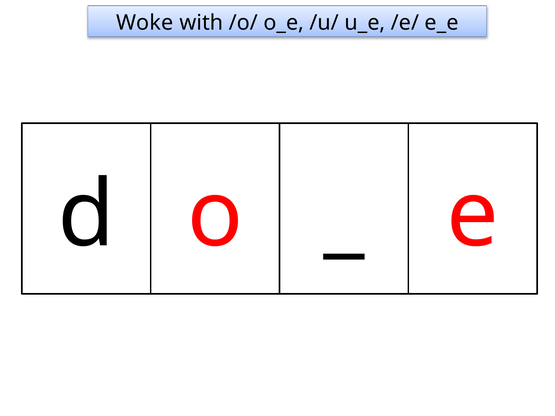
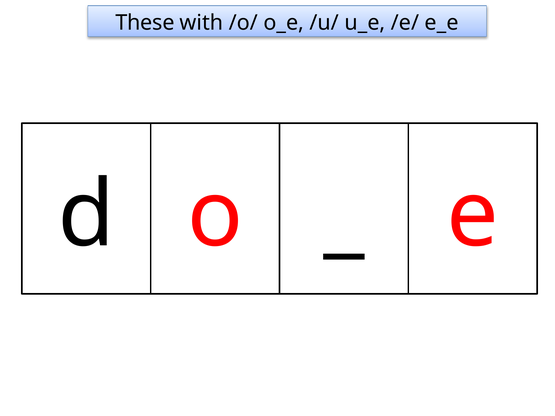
Woke: Woke -> These
